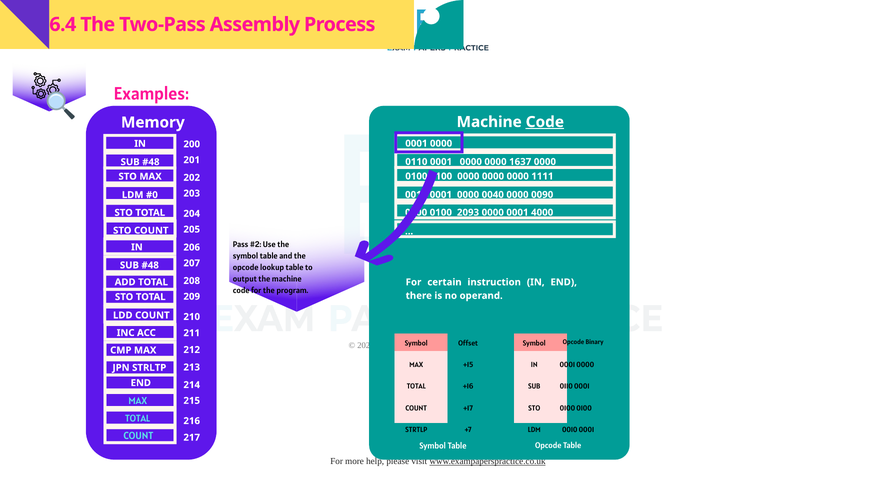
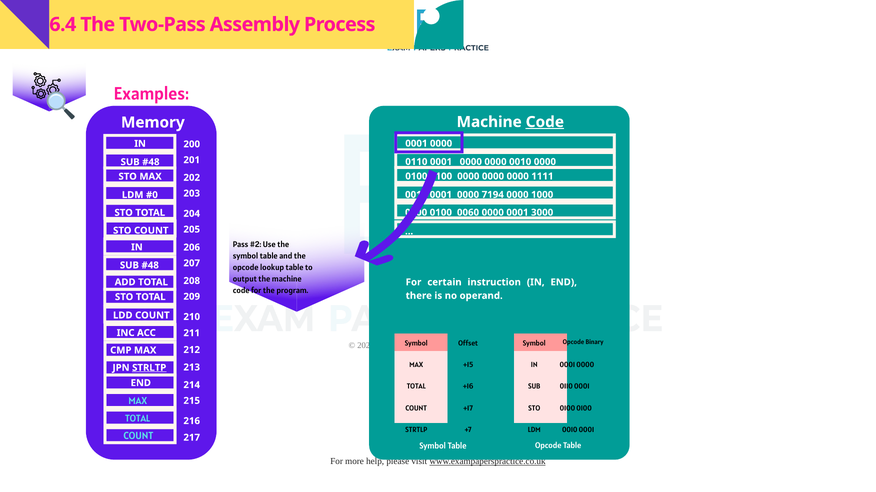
0000 1637: 1637 -> 0010
0040: 0040 -> 7194
0090: 0090 -> 1000
2093: 2093 -> 0060
4000: 4000 -> 3000
STRLTP underline: none -> present
